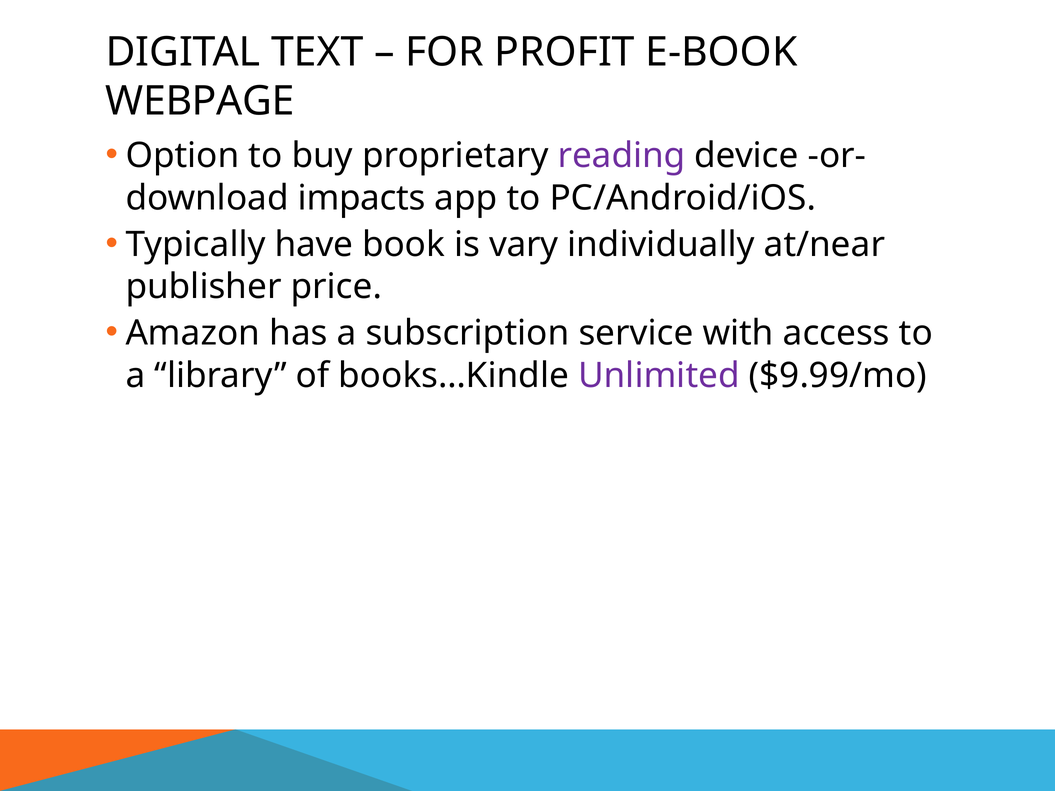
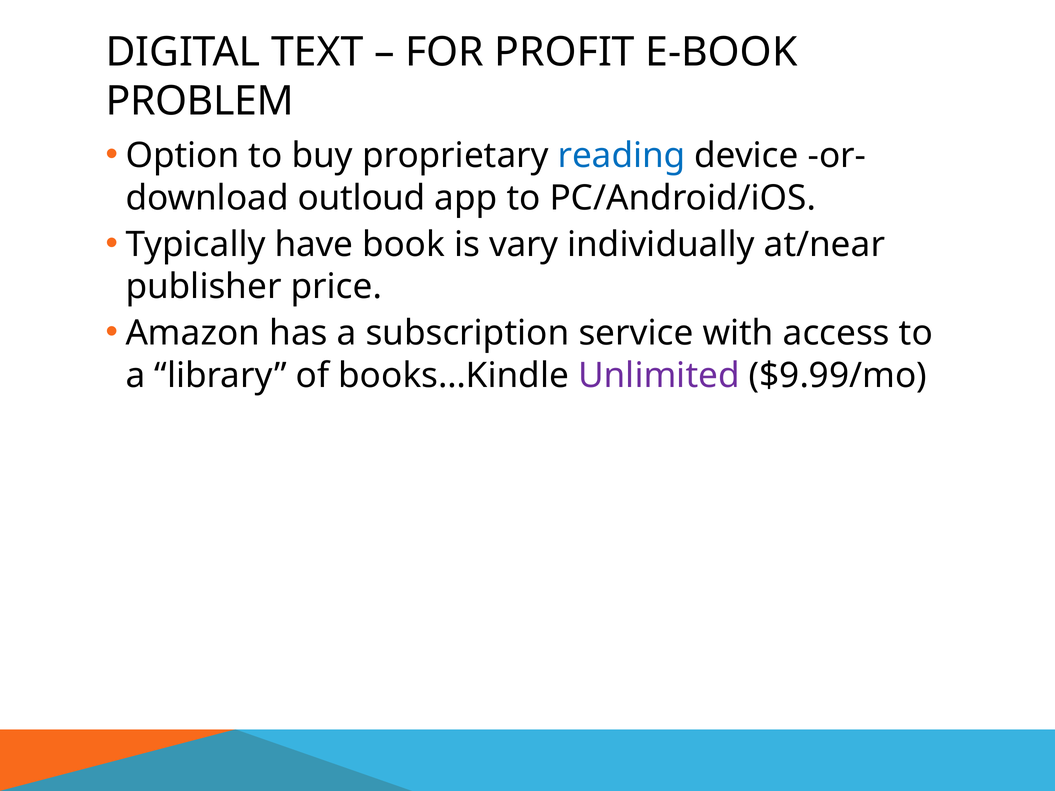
WEBPAGE: WEBPAGE -> PROBLEM
reading colour: purple -> blue
impacts: impacts -> outloud
